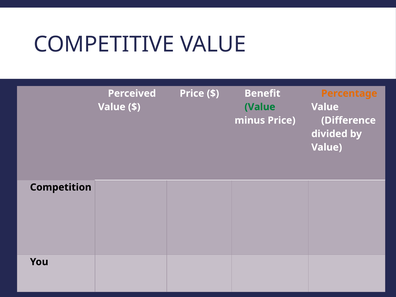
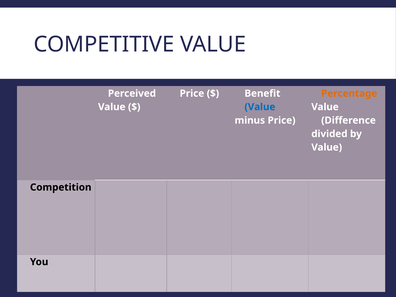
Value at (260, 107) colour: green -> blue
